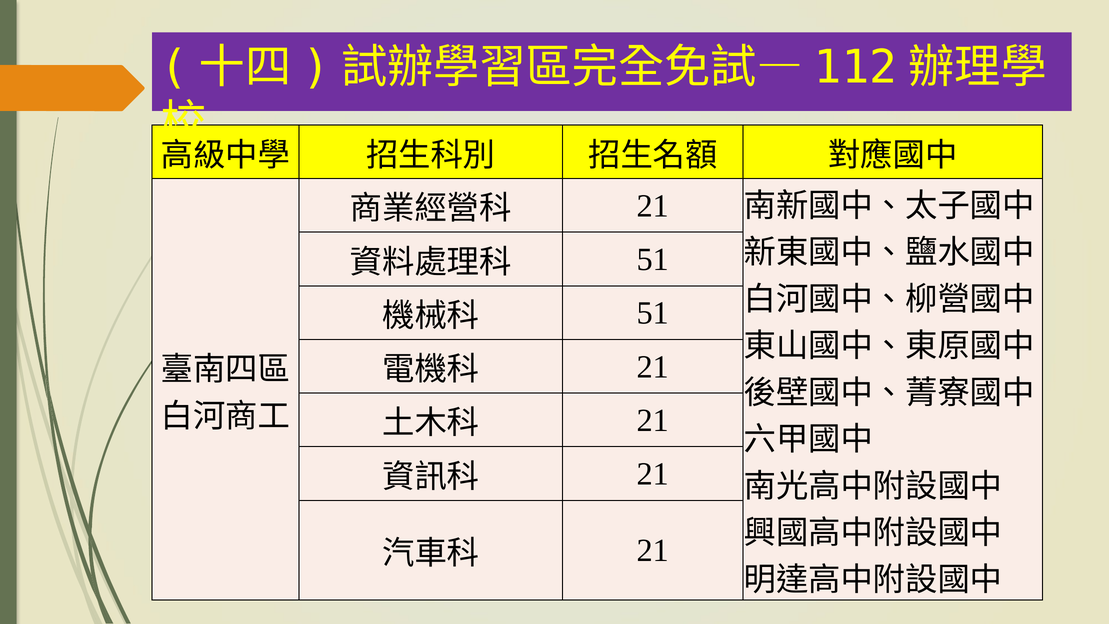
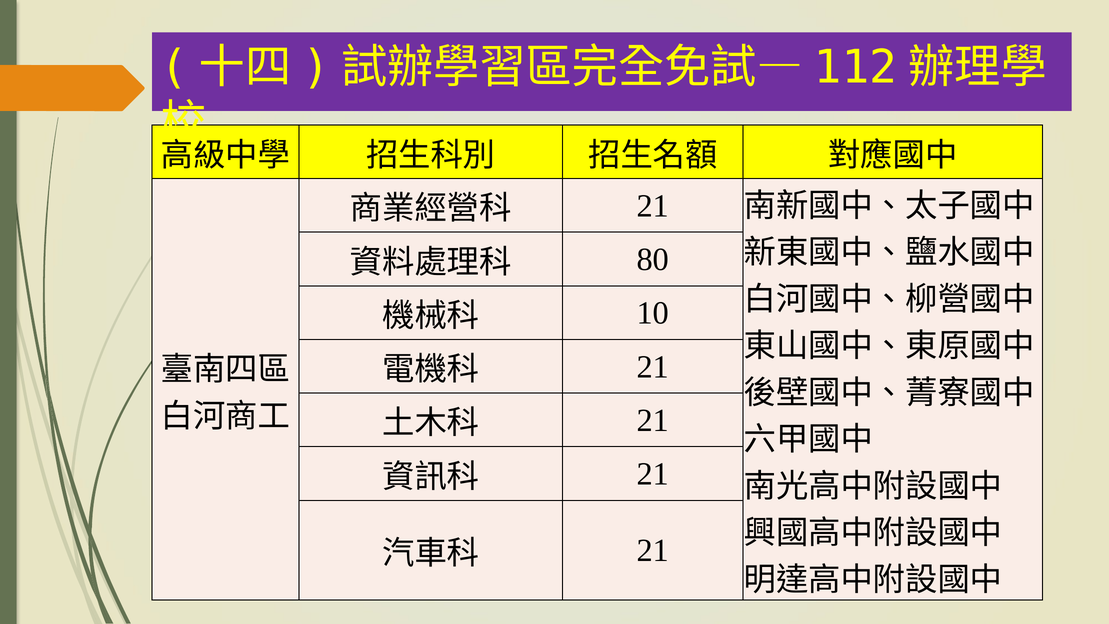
51 at (653, 260): 51 -> 80
51 at (653, 313): 51 -> 10
